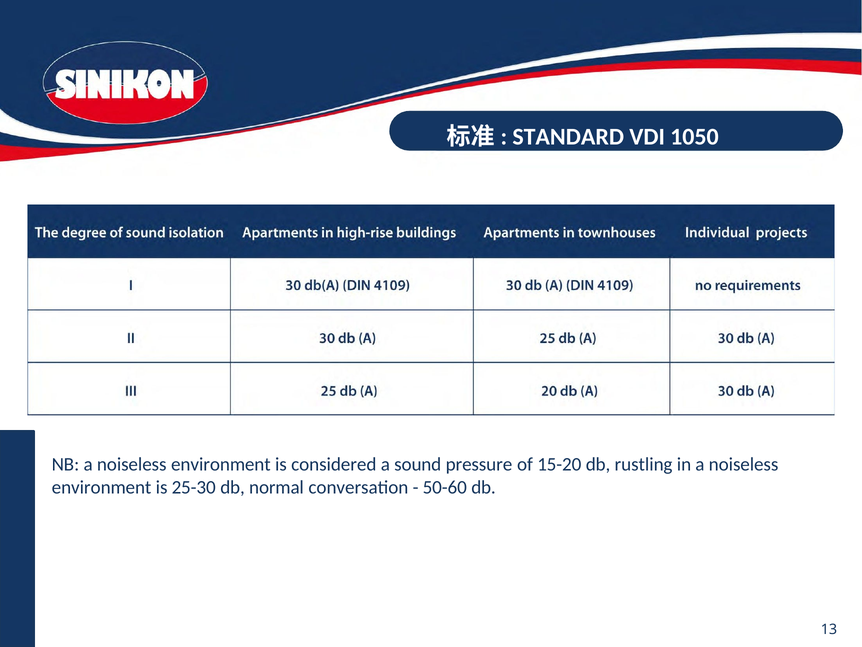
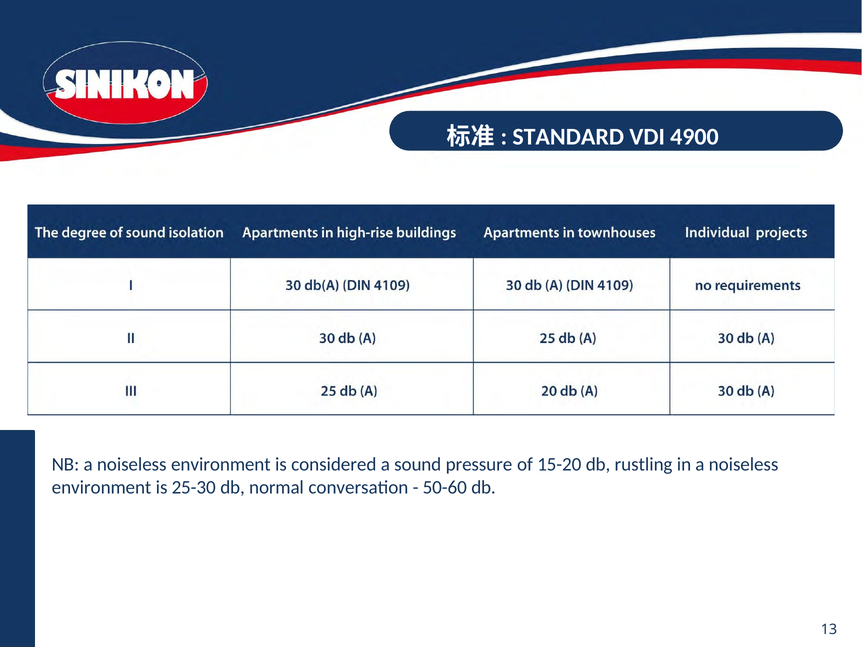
1050: 1050 -> 4900
